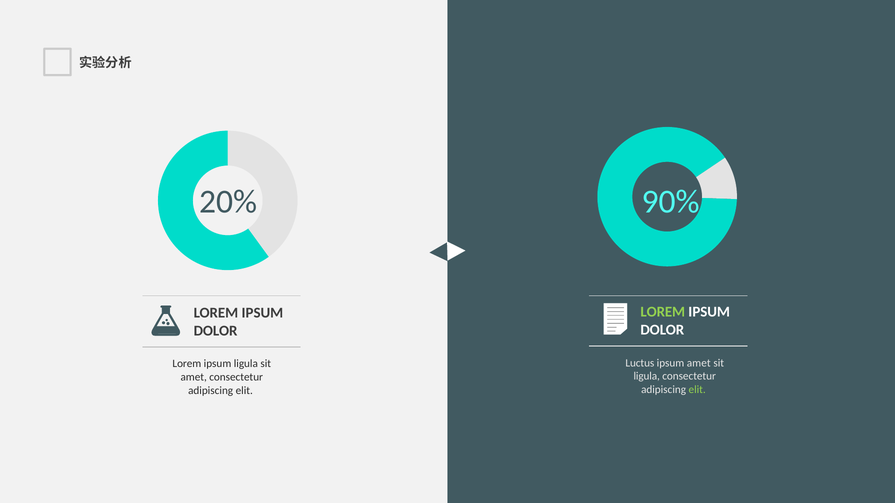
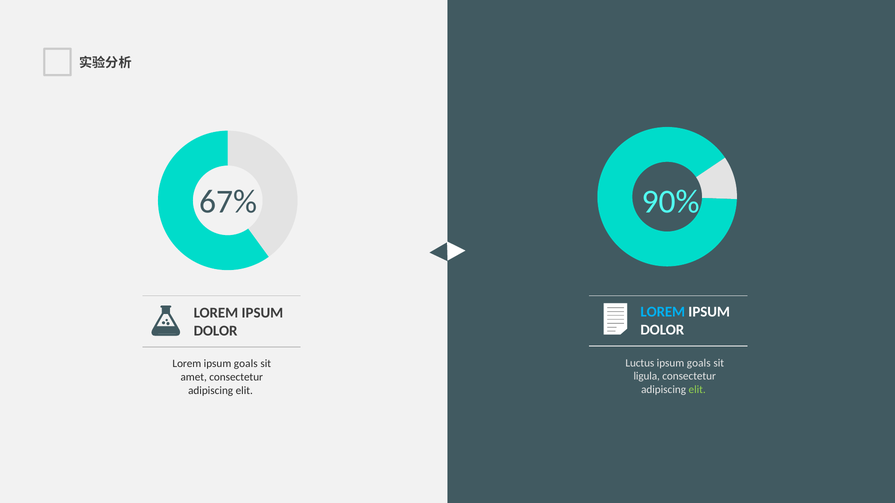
20%: 20% -> 67%
LOREM at (663, 312) colour: light green -> light blue
amet at (699, 363): amet -> goals
Lorem ipsum ligula: ligula -> goals
